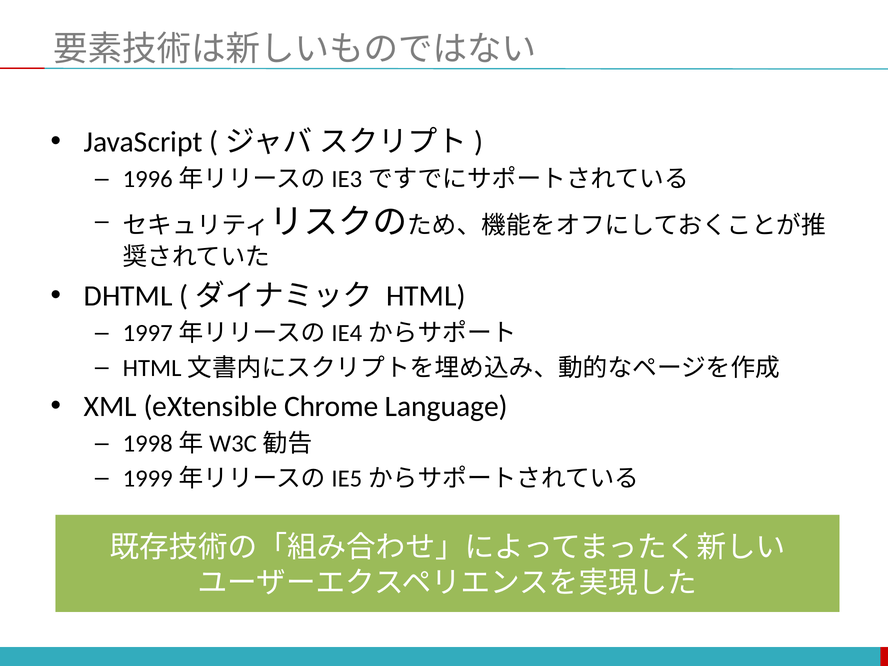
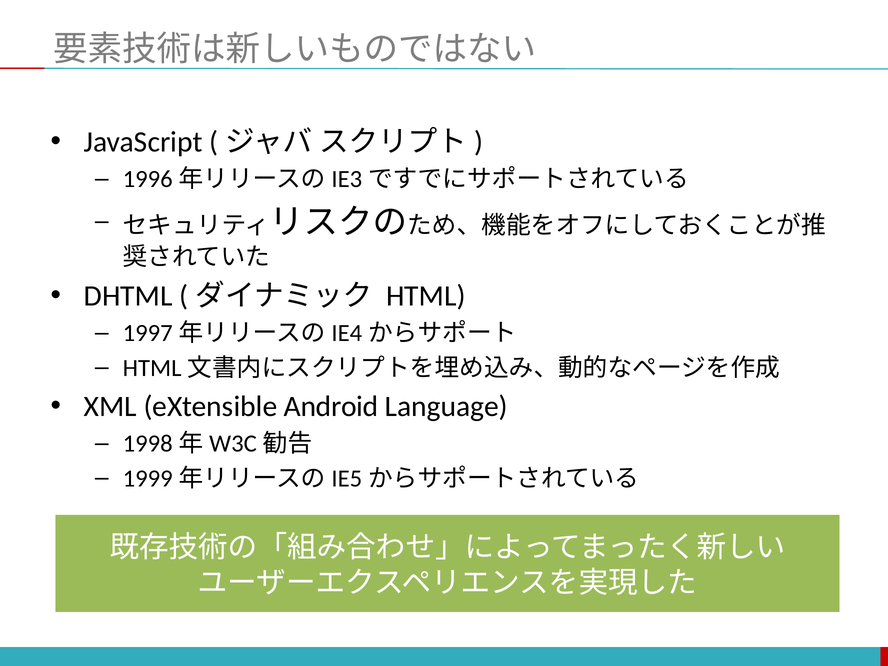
Chrome: Chrome -> Android
